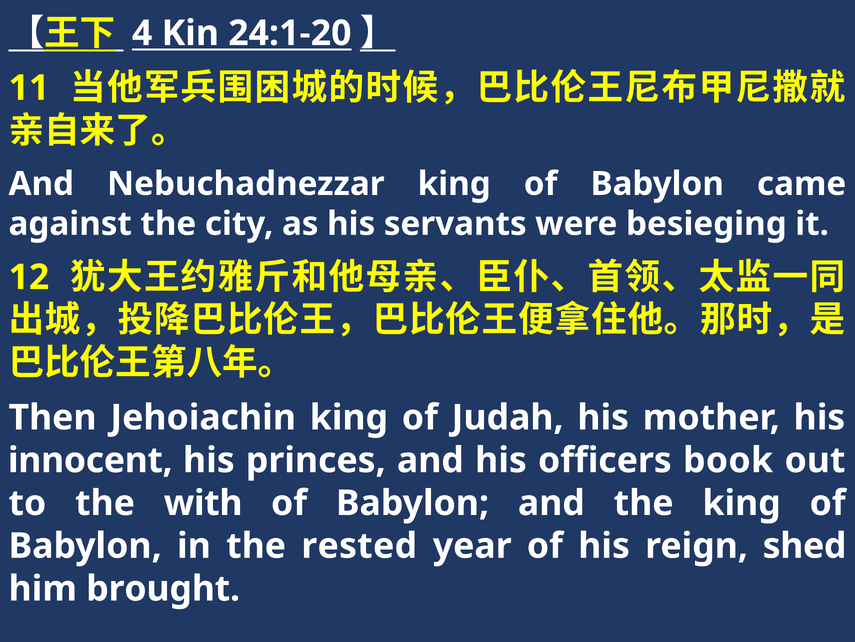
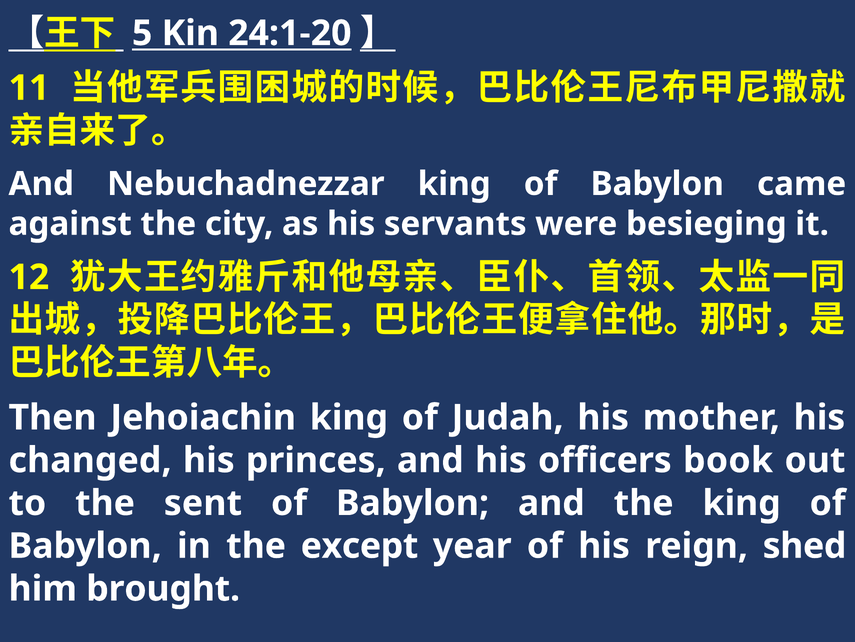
4: 4 -> 5
innocent: innocent -> changed
with: with -> sent
rested: rested -> except
